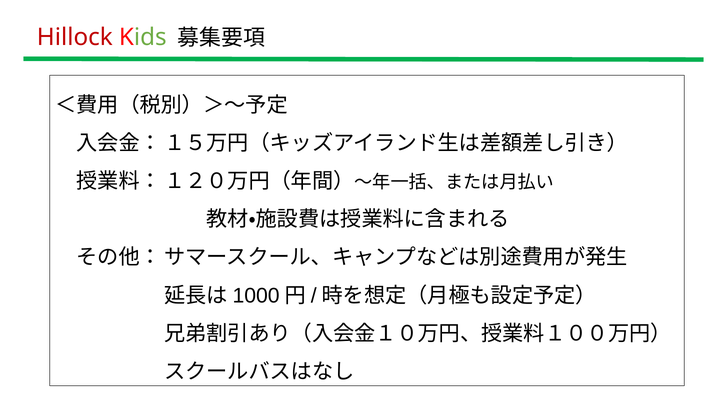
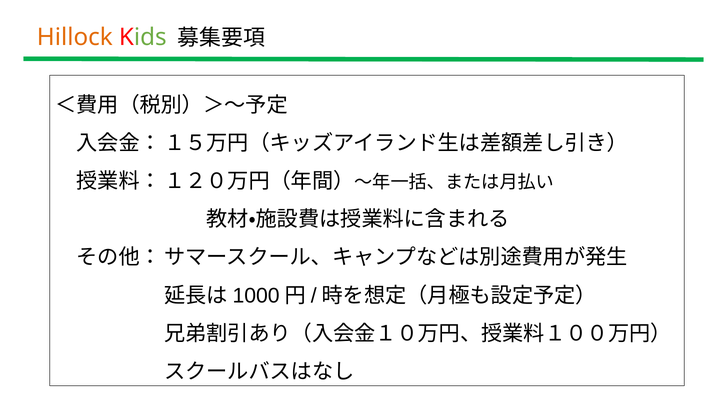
Hillock colour: red -> orange
